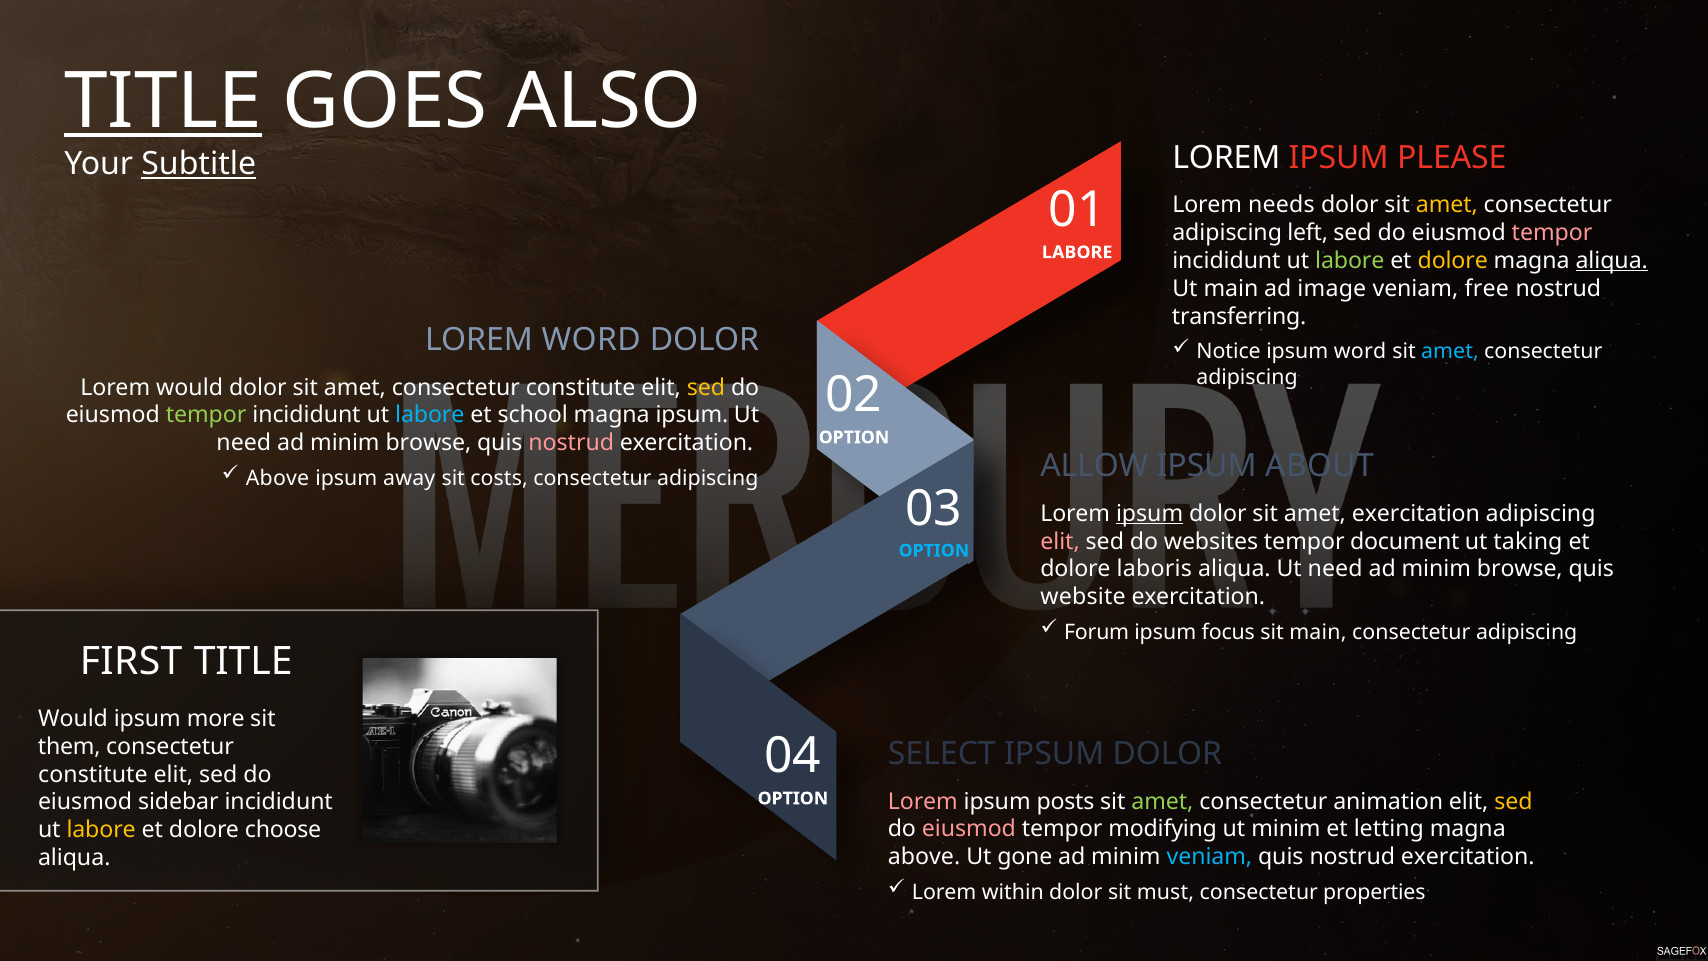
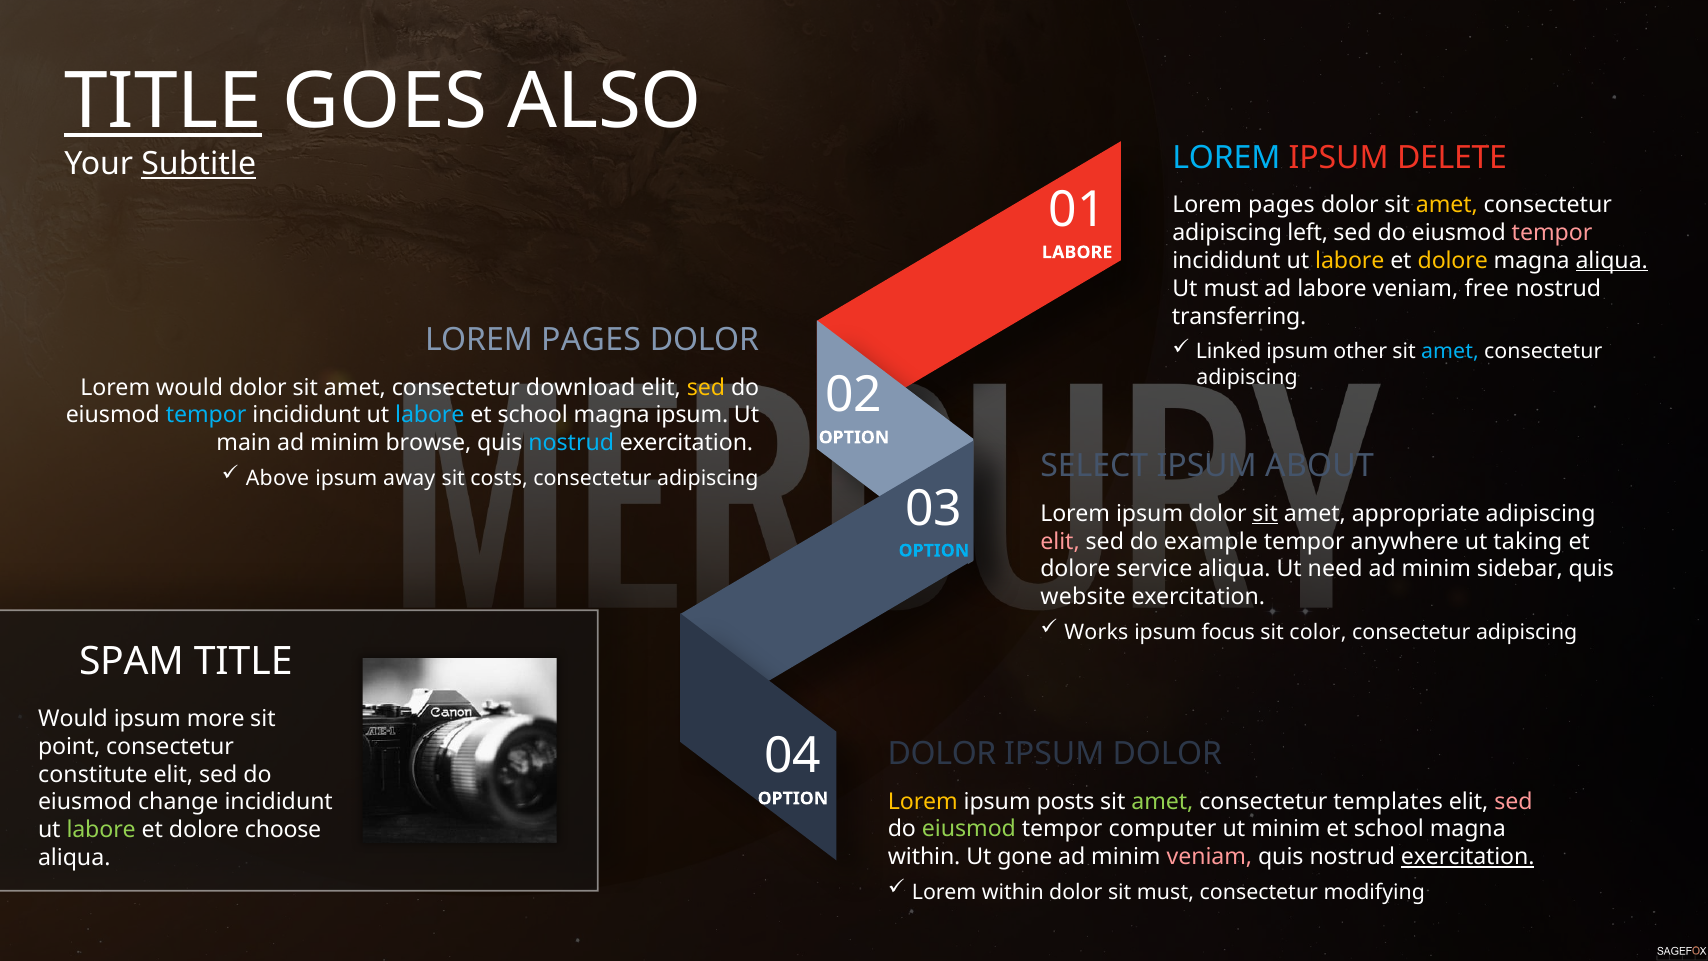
LOREM at (1226, 158) colour: white -> light blue
PLEASE: PLEASE -> DELETE
needs at (1281, 205): needs -> pages
labore at (1350, 261) colour: light green -> yellow
Ut main: main -> must
ad image: image -> labore
WORD at (591, 340): WORD -> PAGES
Notice: Notice -> Linked
ipsum word: word -> other
amet consectetur constitute: constitute -> download
tempor at (206, 415) colour: light green -> light blue
need at (244, 443): need -> main
nostrud at (571, 443) colour: pink -> light blue
ALLOW: ALLOW -> SELECT
ipsum at (1150, 513) underline: present -> none
sit at (1265, 513) underline: none -> present
amet exercitation: exercitation -> appropriate
websites: websites -> example
document: document -> anywhere
laboris: laboris -> service
browse at (1520, 569): browse -> sidebar
Forum: Forum -> Works
sit main: main -> color
FIRST: FIRST -> SPAM
them: them -> point
SELECT at (942, 754): SELECT -> DOLOR
Lorem at (923, 801) colour: pink -> yellow
animation: animation -> templates
sed at (1514, 801) colour: yellow -> pink
sidebar: sidebar -> change
eiusmod at (969, 829) colour: pink -> light green
modifying: modifying -> computer
letting at (1389, 829): letting -> school
labore at (101, 830) colour: yellow -> light green
above at (924, 857): above -> within
veniam at (1209, 857) colour: light blue -> pink
exercitation at (1468, 857) underline: none -> present
properties: properties -> modifying
